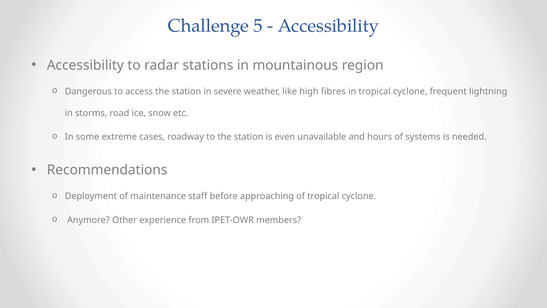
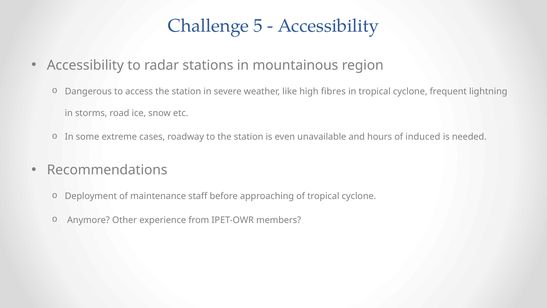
systems: systems -> induced
